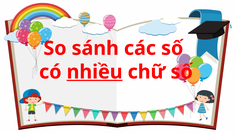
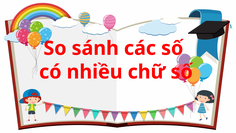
nhiều underline: present -> none
